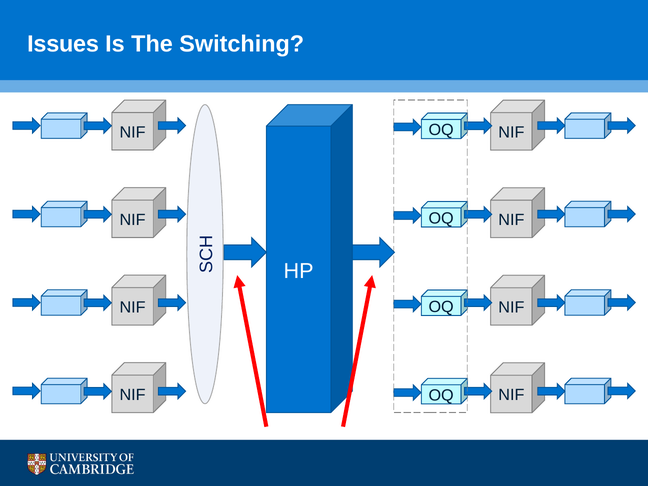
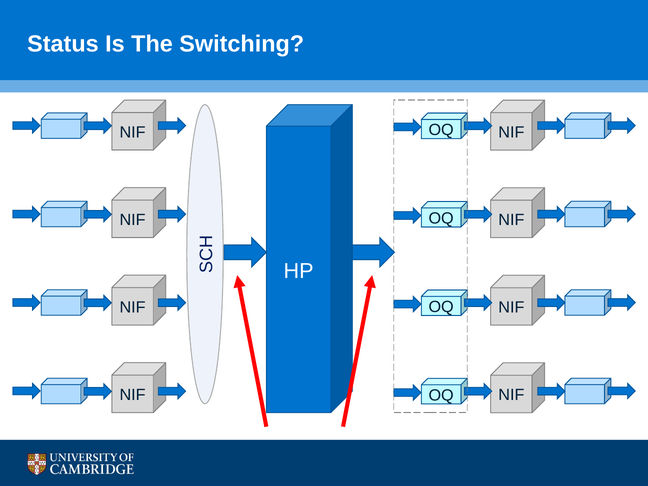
Issues: Issues -> Status
